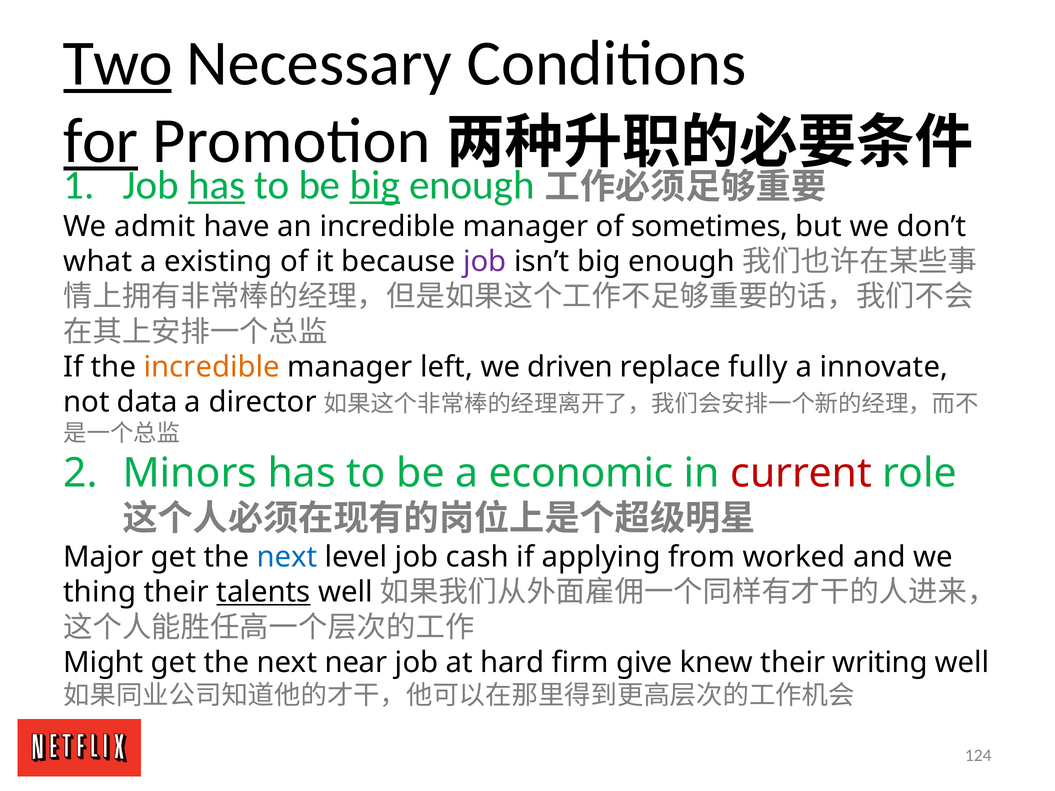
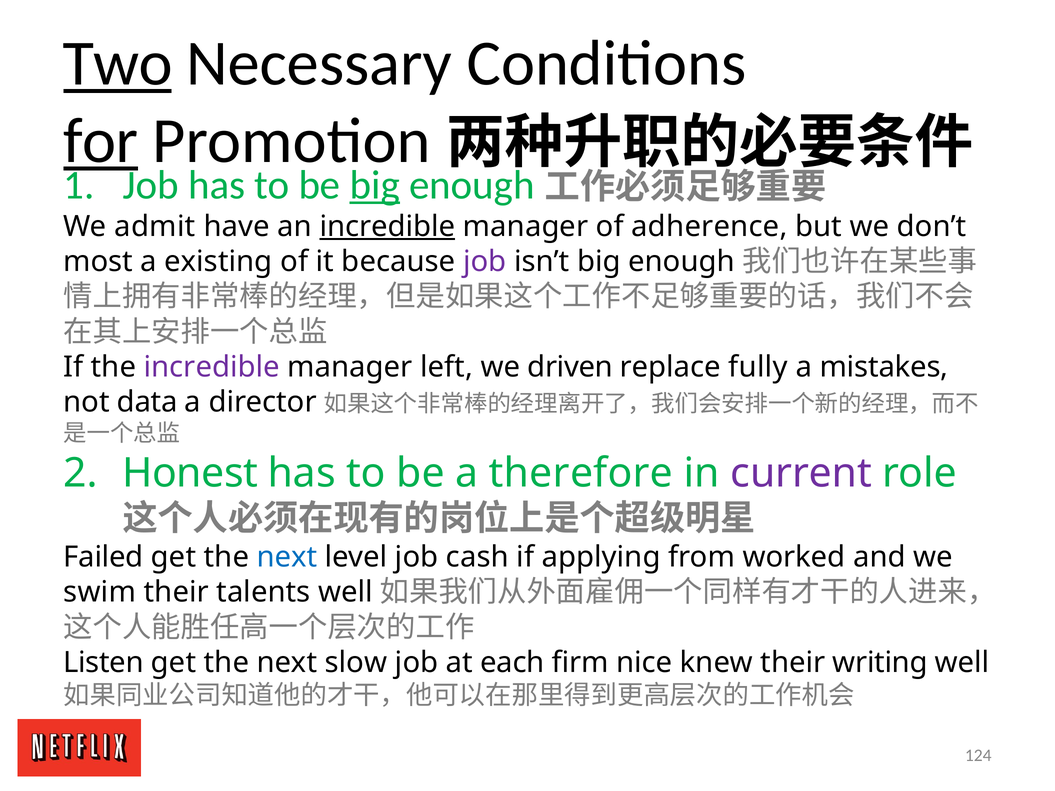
has at (217, 185) underline: present -> none
incredible at (387, 227) underline: none -> present
sometimes: sometimes -> adherence
what: what -> most
incredible at (212, 367) colour: orange -> purple
innovate: innovate -> mistakes
Minors: Minors -> Honest
economic: economic -> therefore
current colour: red -> purple
Major: Major -> Failed
thing: thing -> swim
talents underline: present -> none
Might: Might -> Listen
near: near -> slow
hard: hard -> each
give: give -> nice
